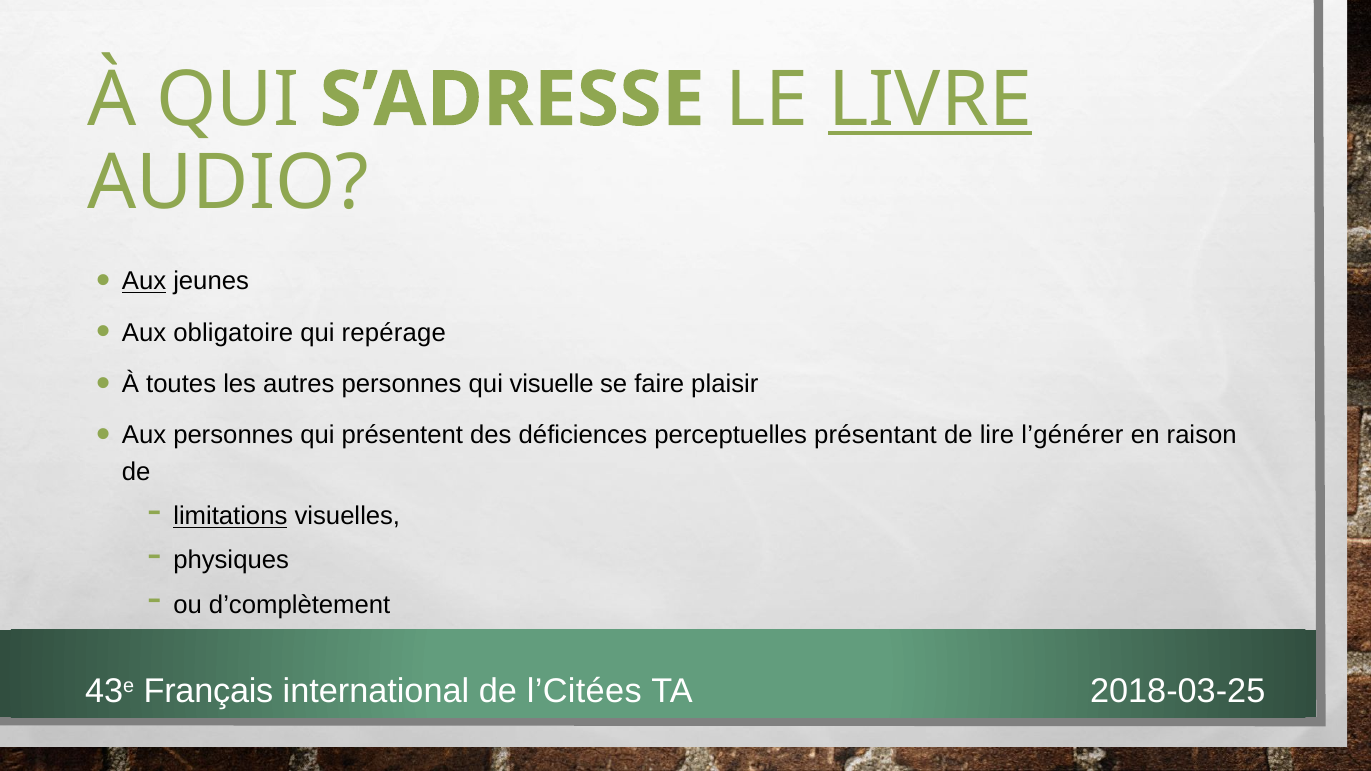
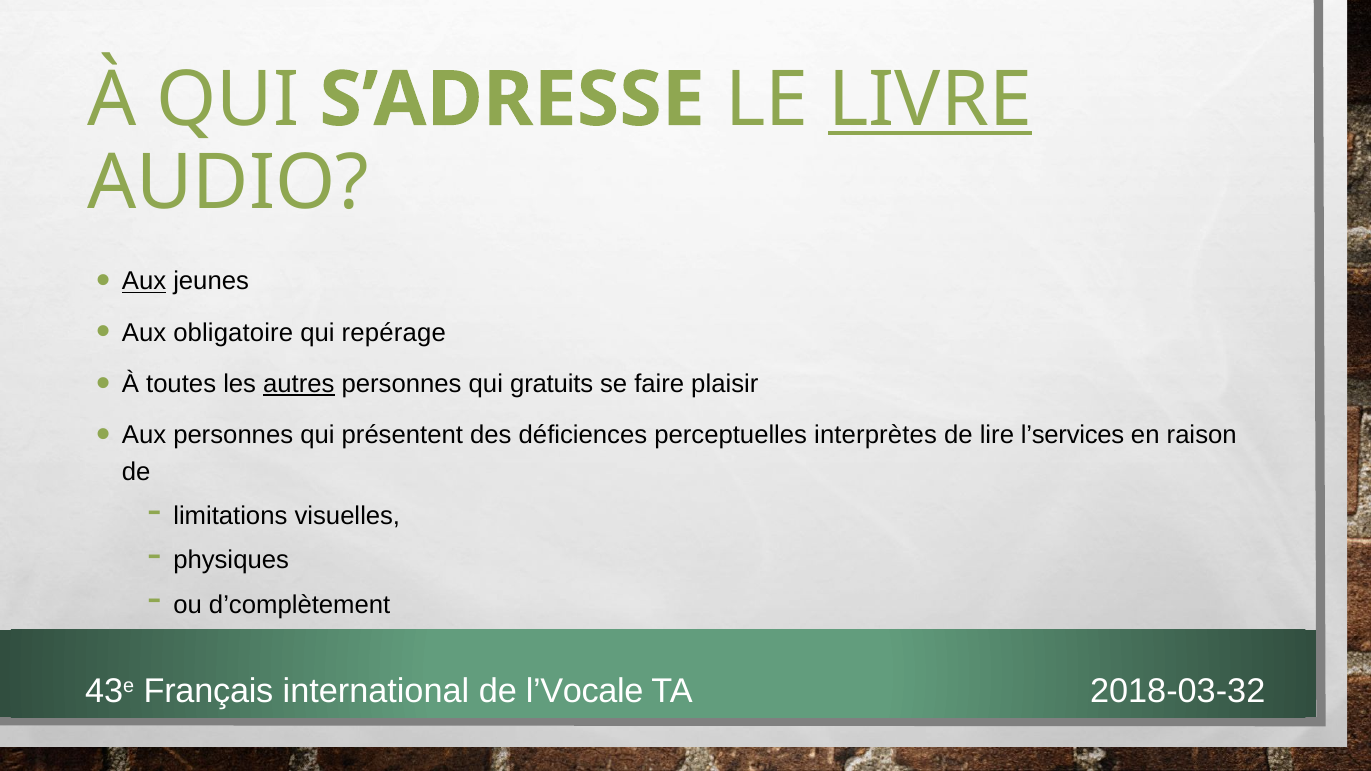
autres underline: none -> present
visuelle: visuelle -> gratuits
présentant: présentant -> interprètes
l’générer: l’générer -> l’services
limitations underline: present -> none
l’Citées: l’Citées -> l’Vocale
2018-03-25: 2018-03-25 -> 2018-03-32
